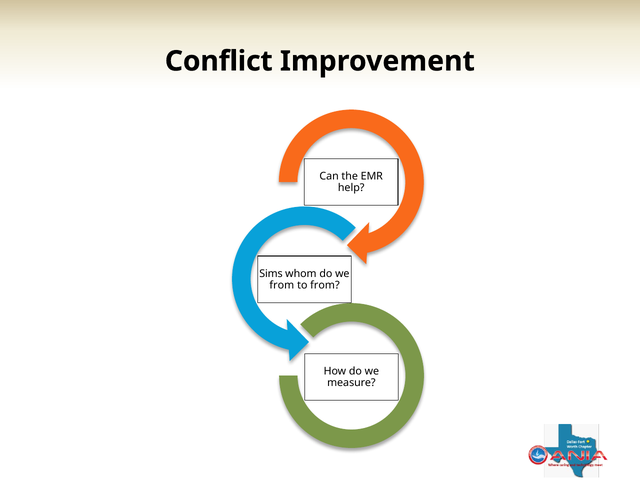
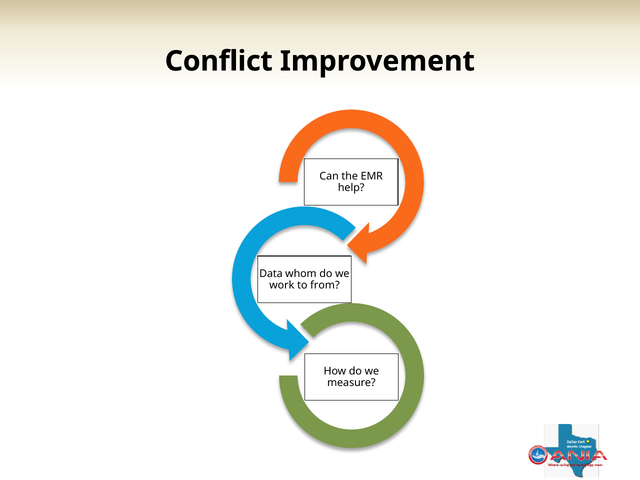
Sims: Sims -> Data
from at (282, 285): from -> work
